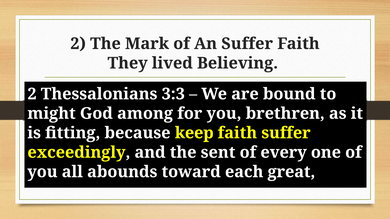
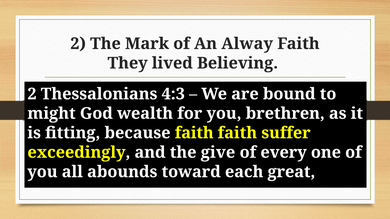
An Suffer: Suffer -> Alway
3:3: 3:3 -> 4:3
among: among -> wealth
because keep: keep -> faith
sent: sent -> give
